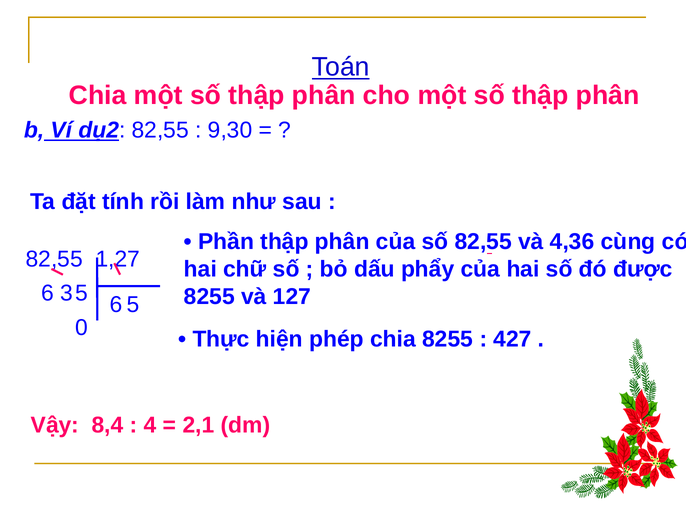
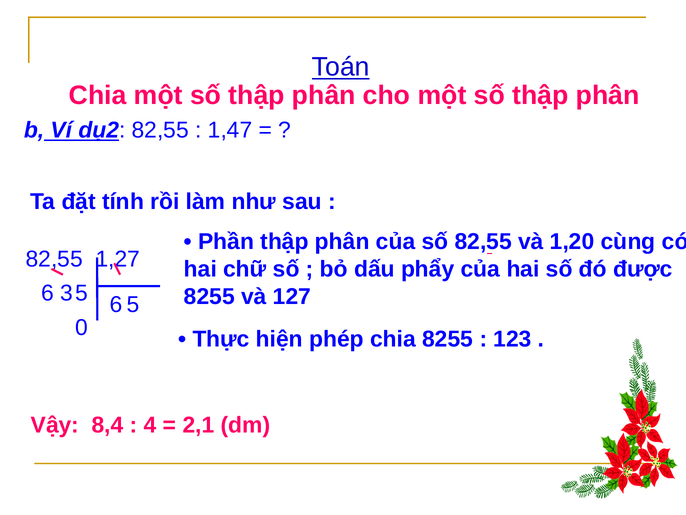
9,30: 9,30 -> 1,47
4,36: 4,36 -> 1,20
427: 427 -> 123
